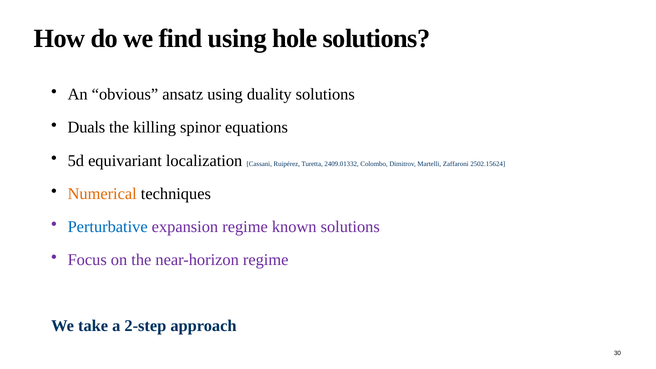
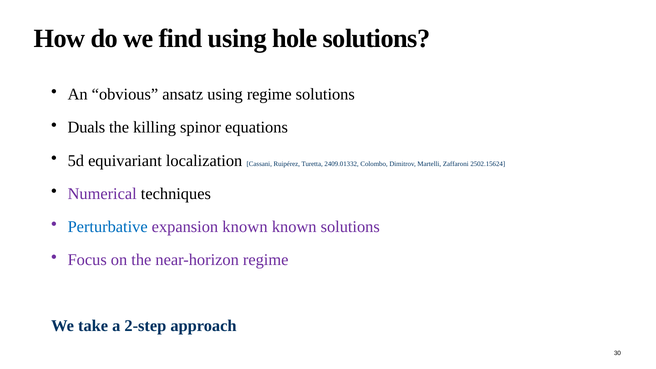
using duality: duality -> regime
Numerical colour: orange -> purple
expansion regime: regime -> known
